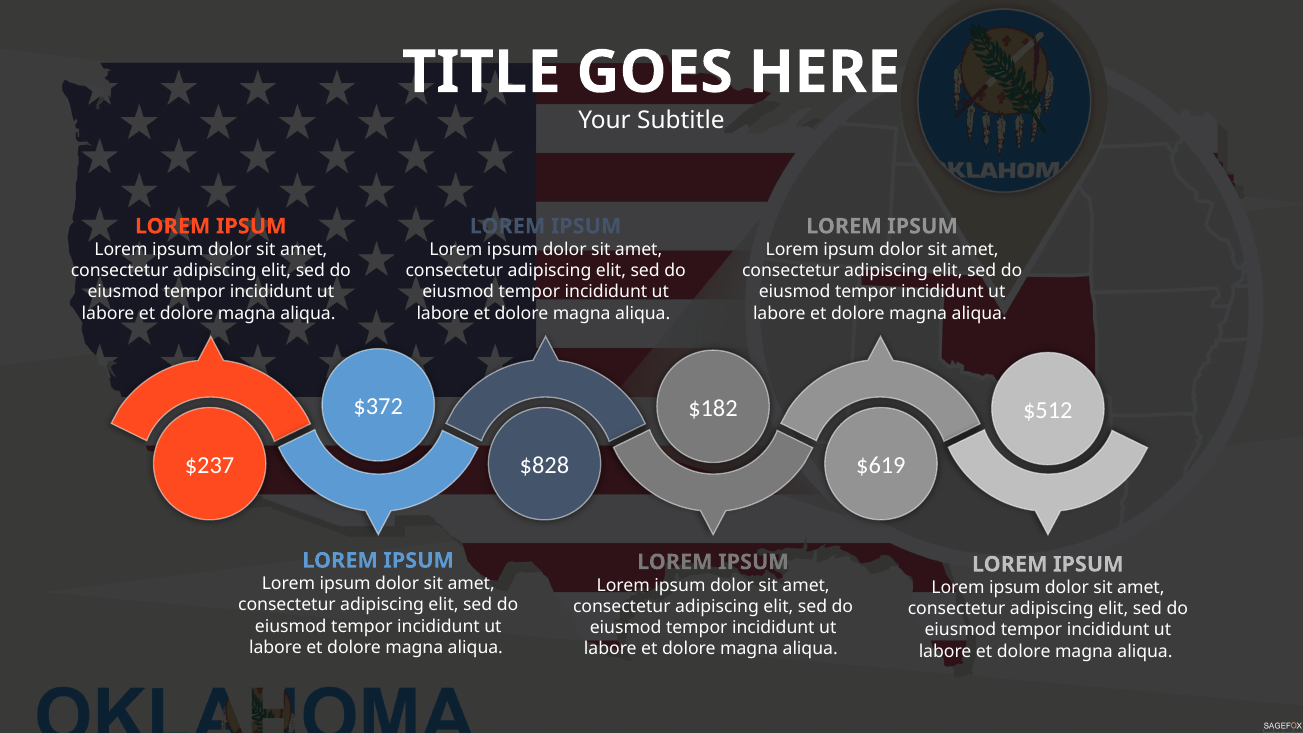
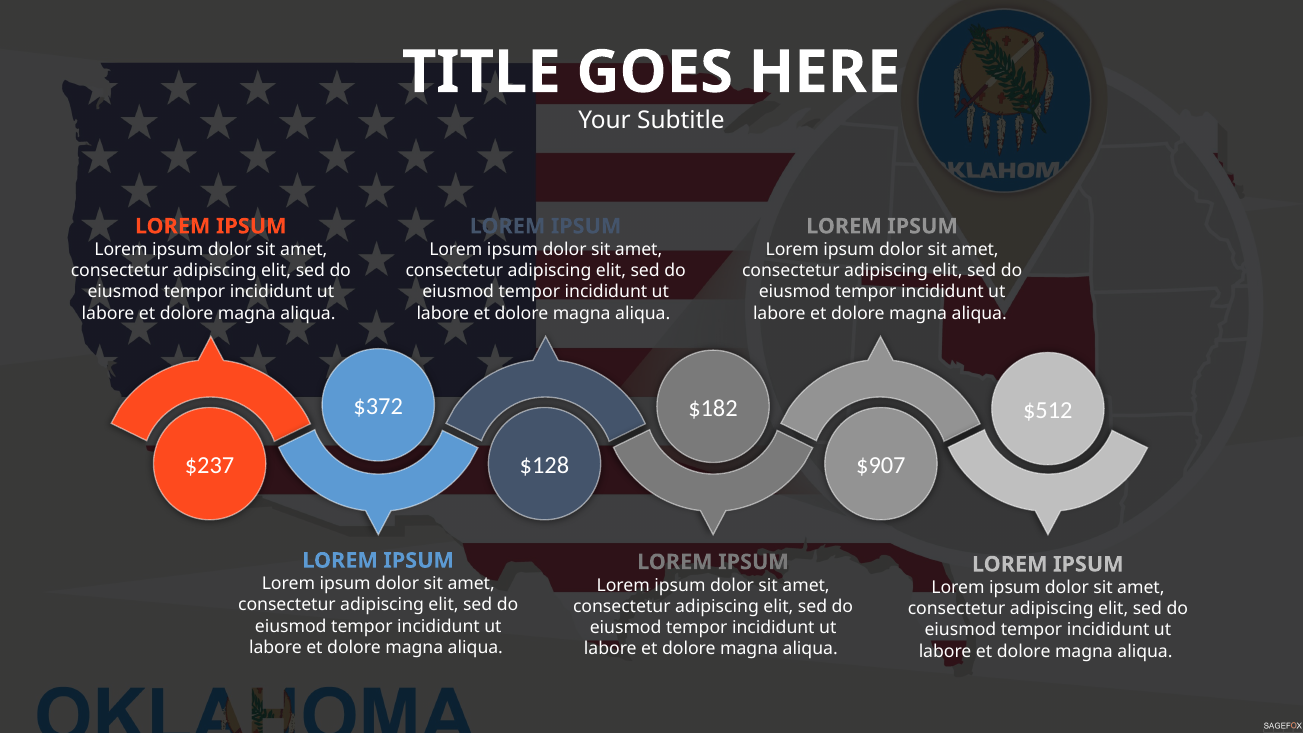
$828: $828 -> $128
$619: $619 -> $907
